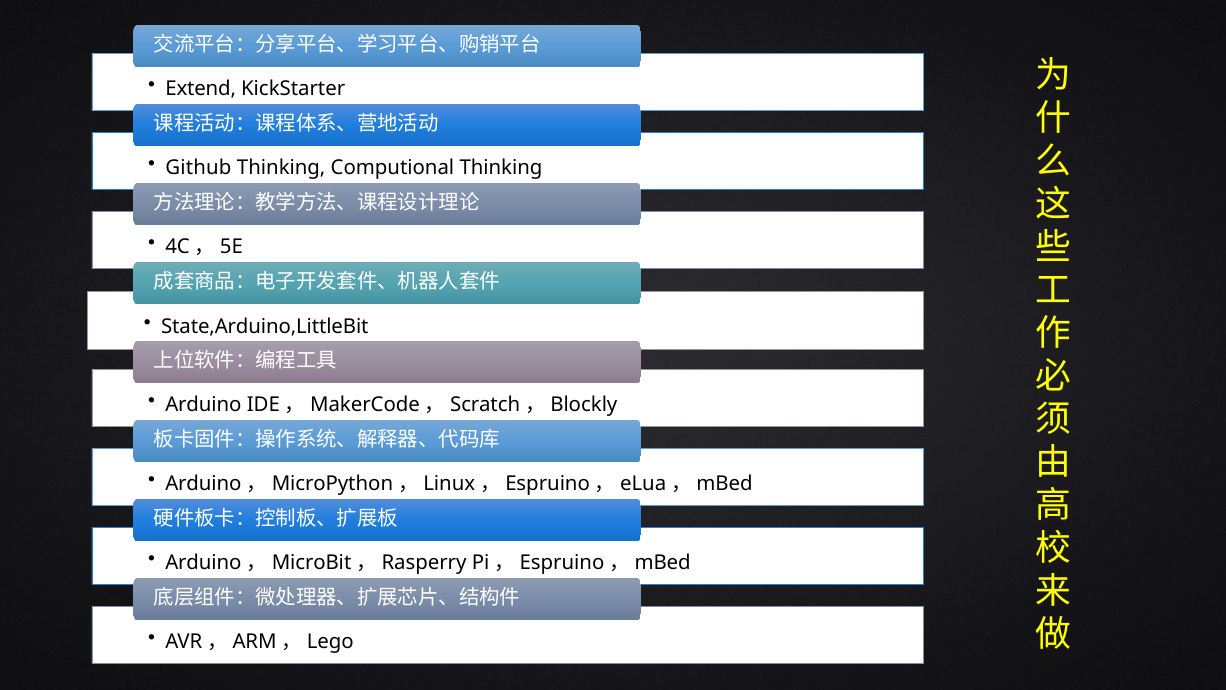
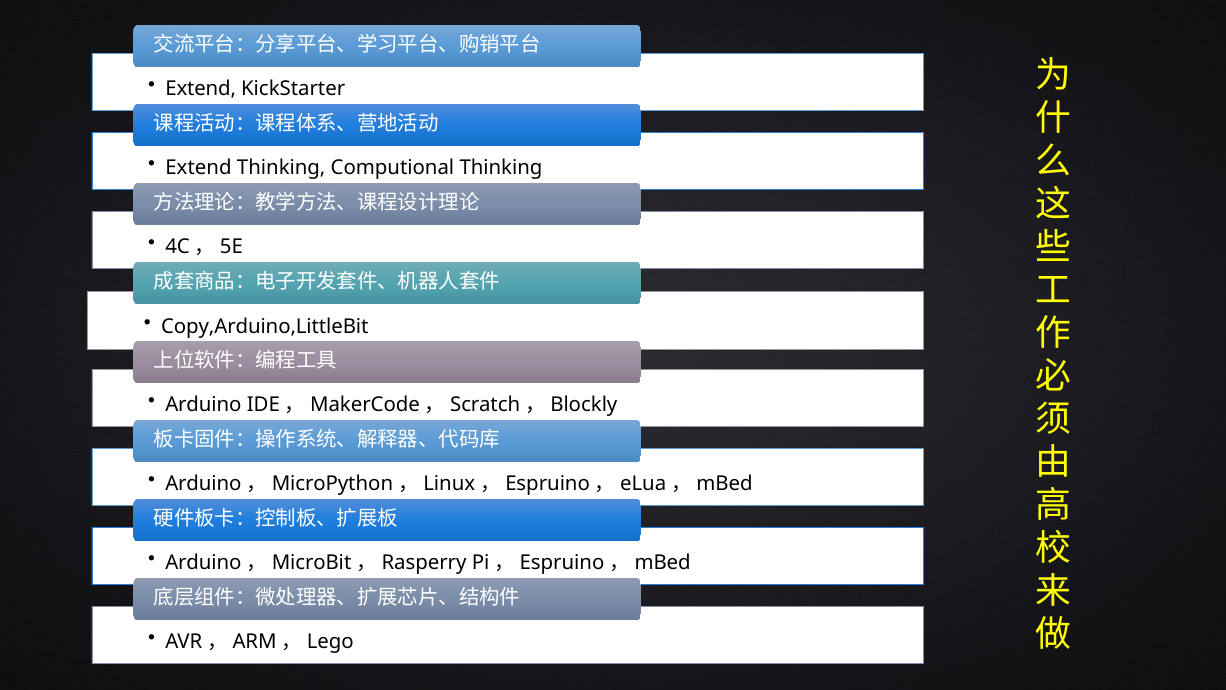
Github at (198, 167): Github -> Extend
State,Arduino,LittleBit: State,Arduino,LittleBit -> Copy,Arduino,LittleBit
